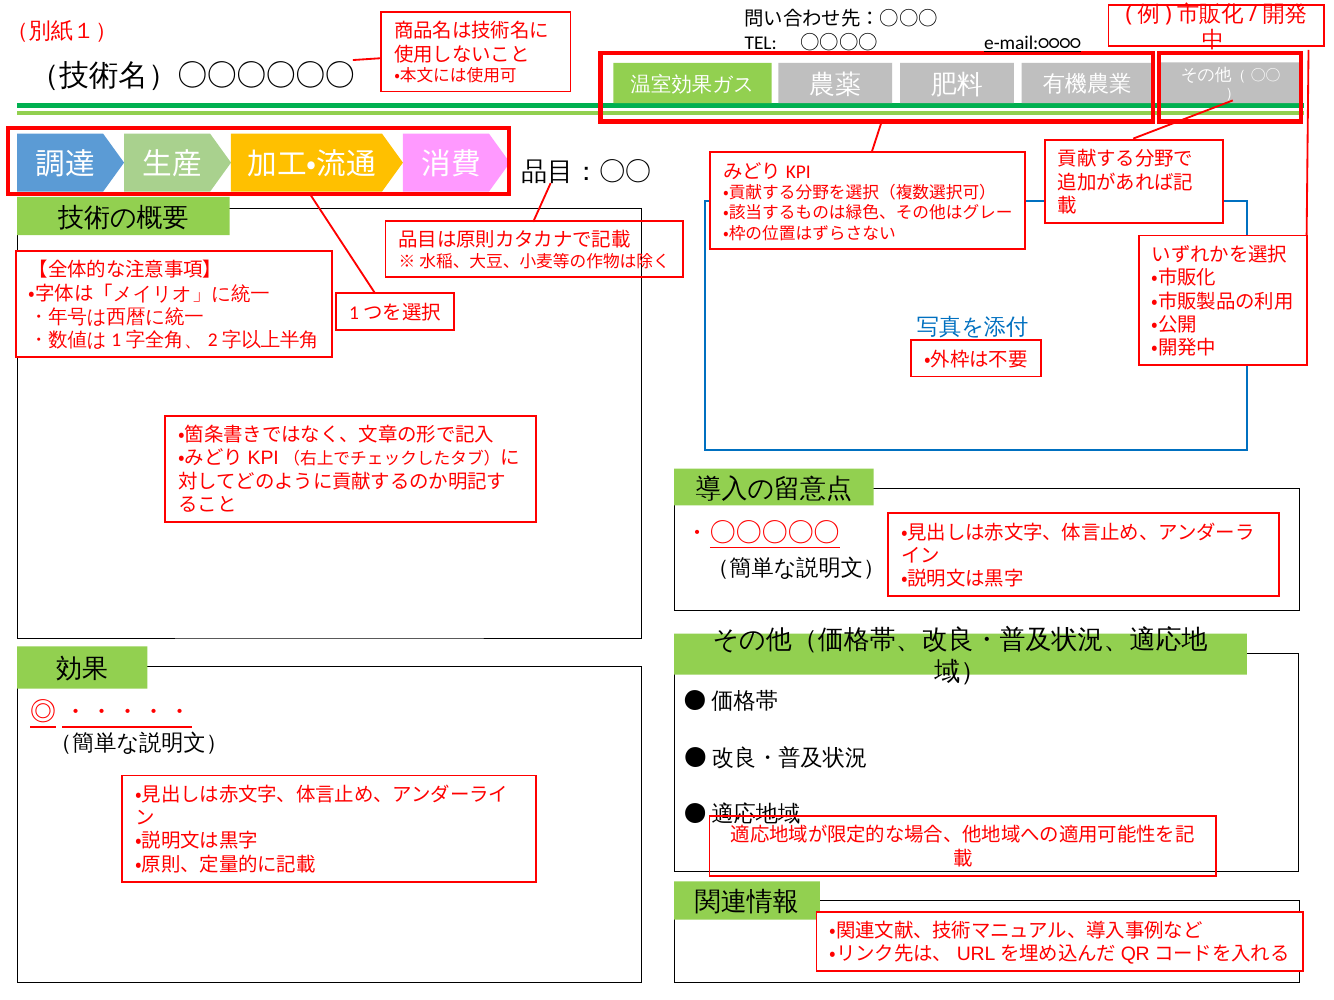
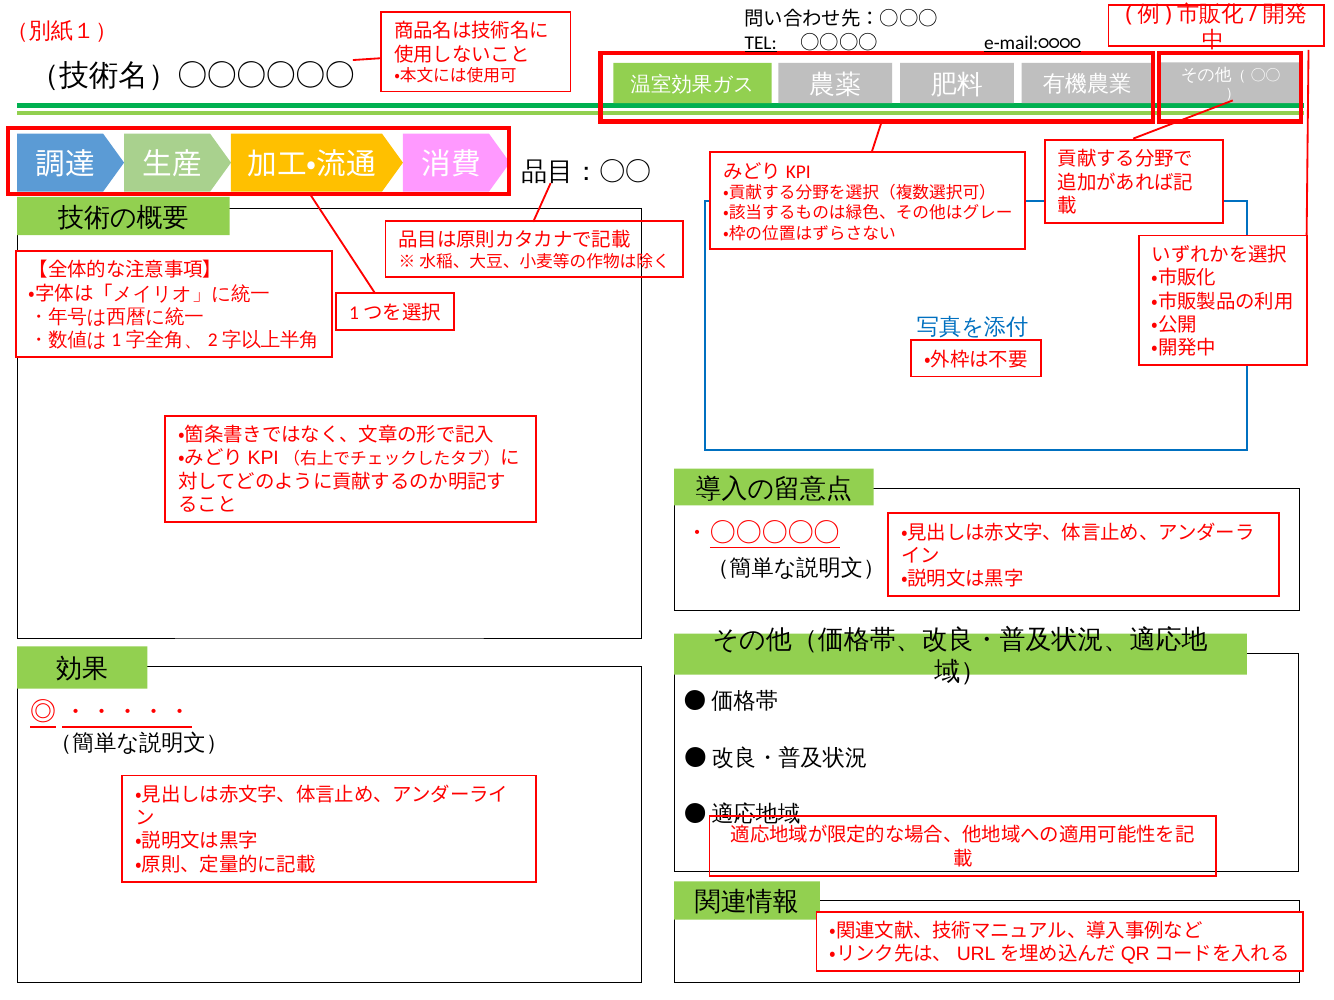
TEL underline: none -> present
